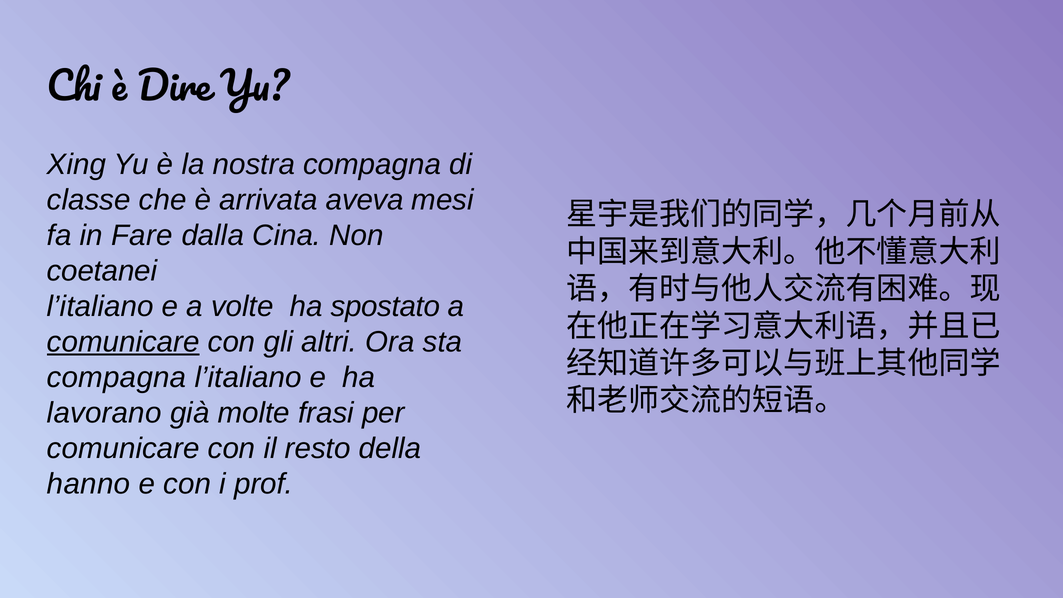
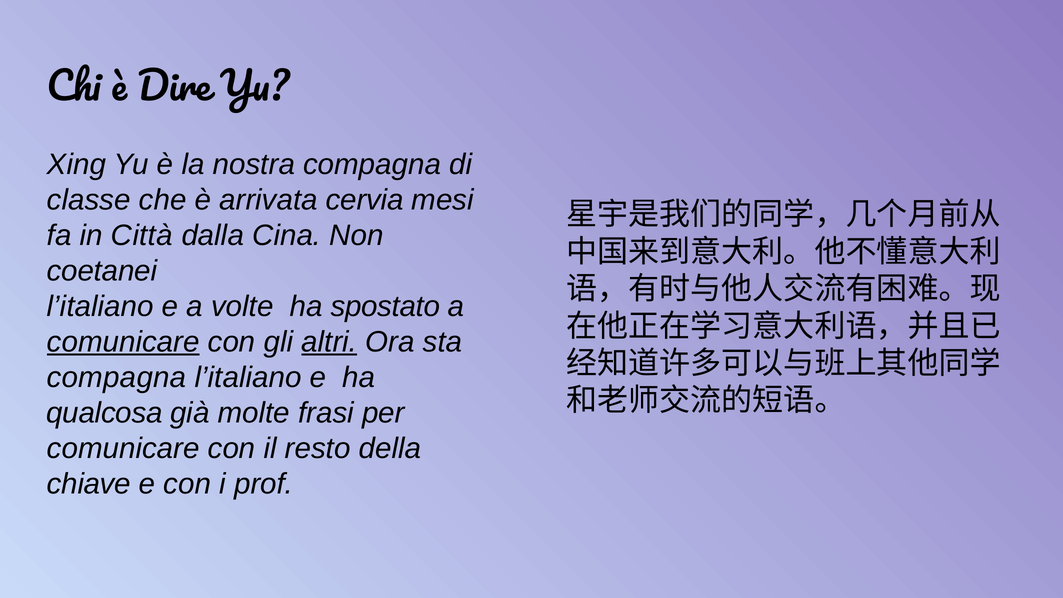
aveva: aveva -> cervia
Fare: Fare -> Città
altri underline: none -> present
lavorano: lavorano -> qualcosa
hanno: hanno -> chiave
